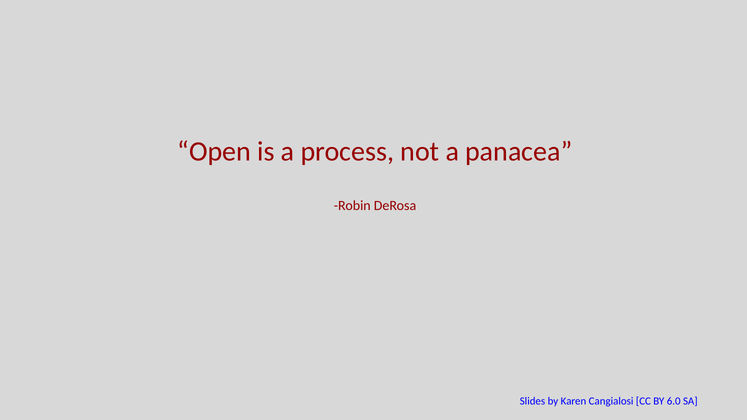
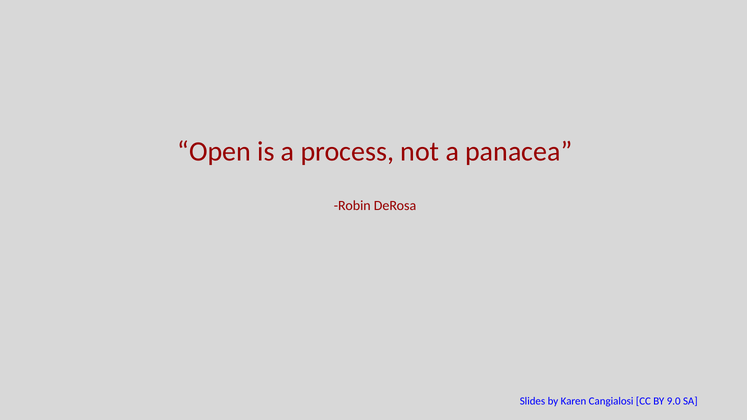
6.0: 6.0 -> 9.0
